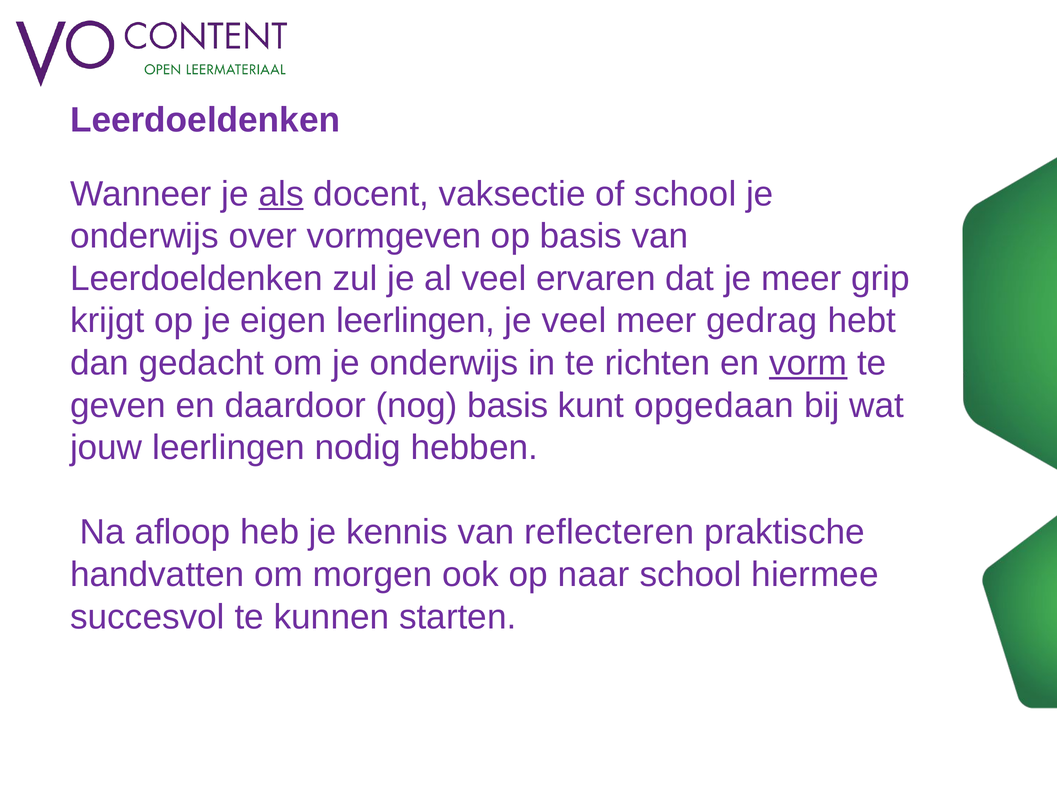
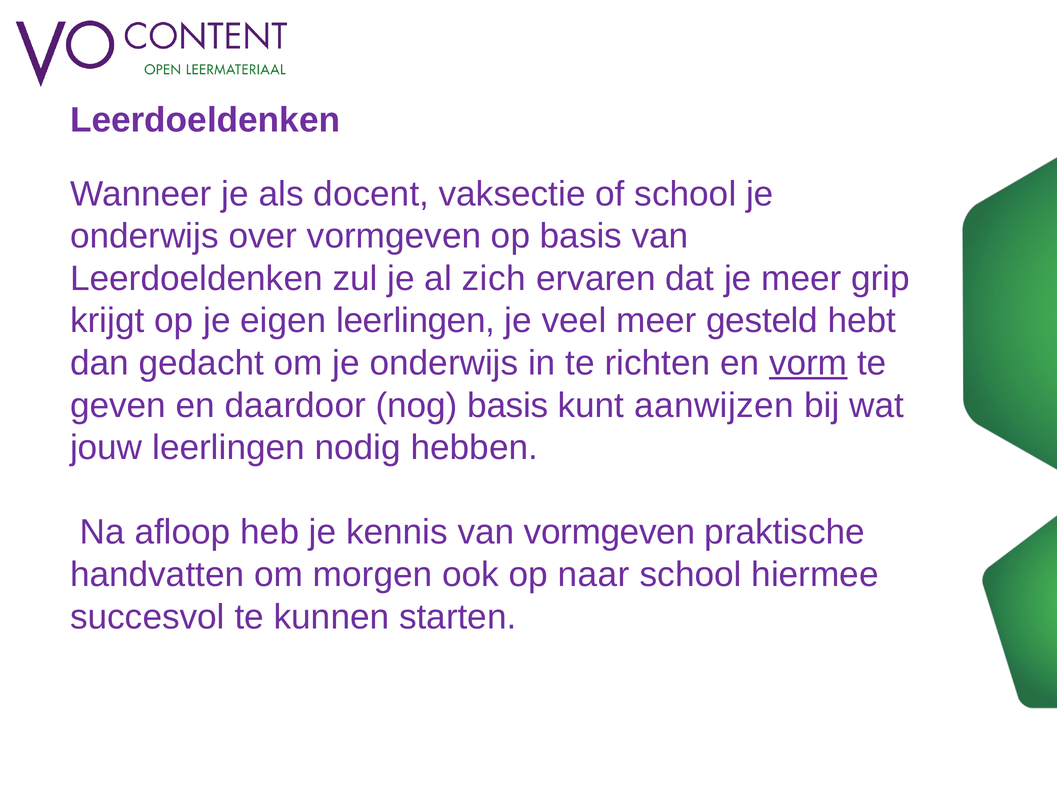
als underline: present -> none
al veel: veel -> zich
gedrag: gedrag -> gesteld
opgedaan: opgedaan -> aanwijzen
van reflecteren: reflecteren -> vormgeven
